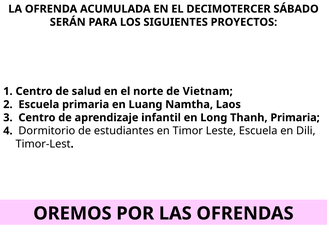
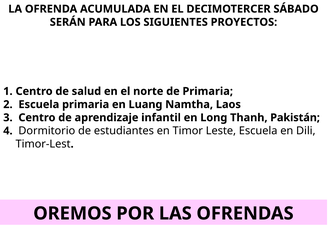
de Vietnam: Vietnam -> Primaria
Thanh Primaria: Primaria -> Pakistán
